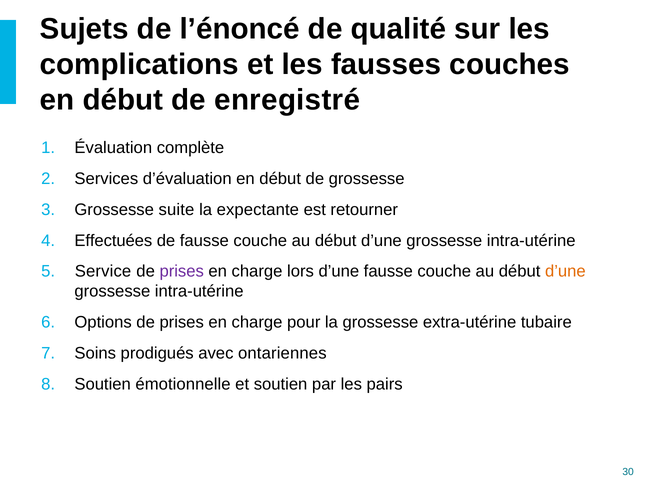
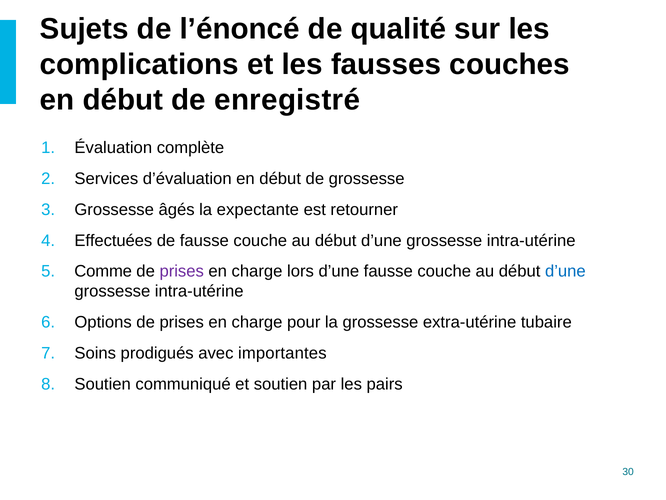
suite: suite -> âgés
Service: Service -> Comme
d’une at (565, 271) colour: orange -> blue
ontariennes: ontariennes -> importantes
émotionnelle: émotionnelle -> communiqué
